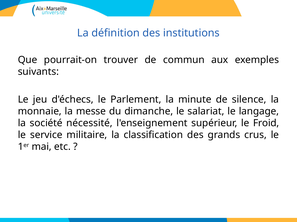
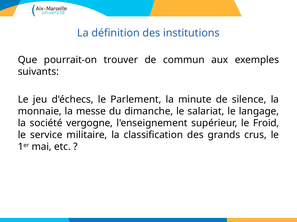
nécessité: nécessité -> vergogne
